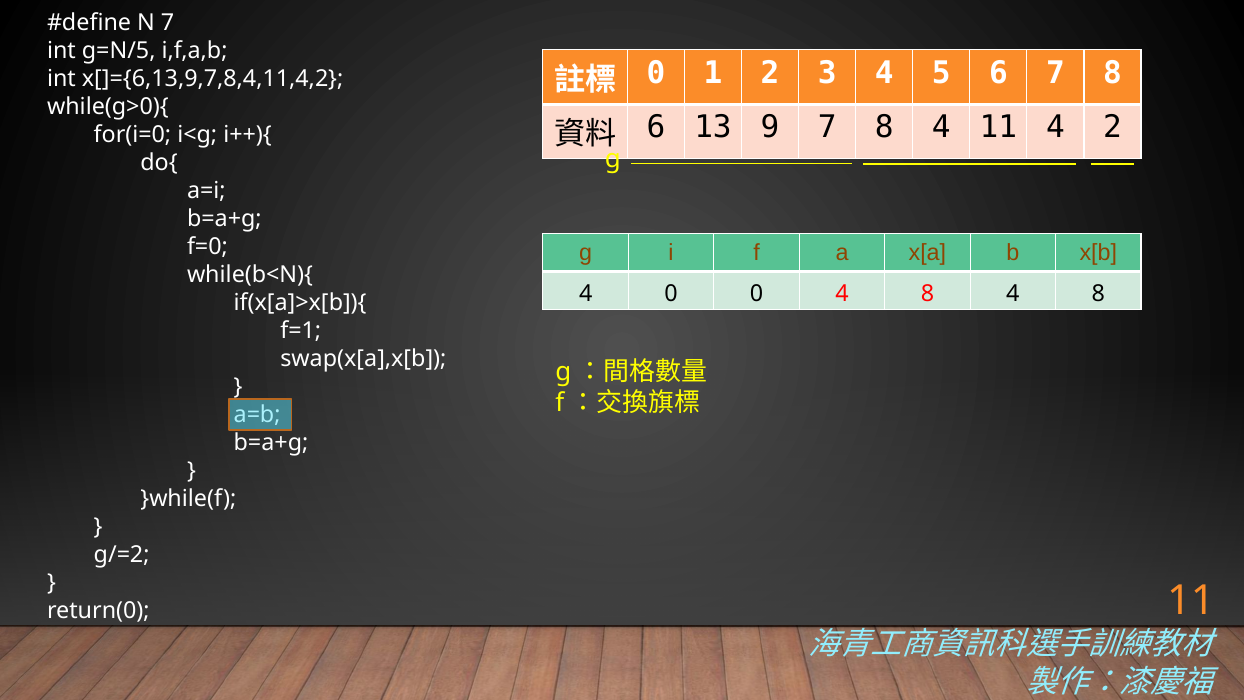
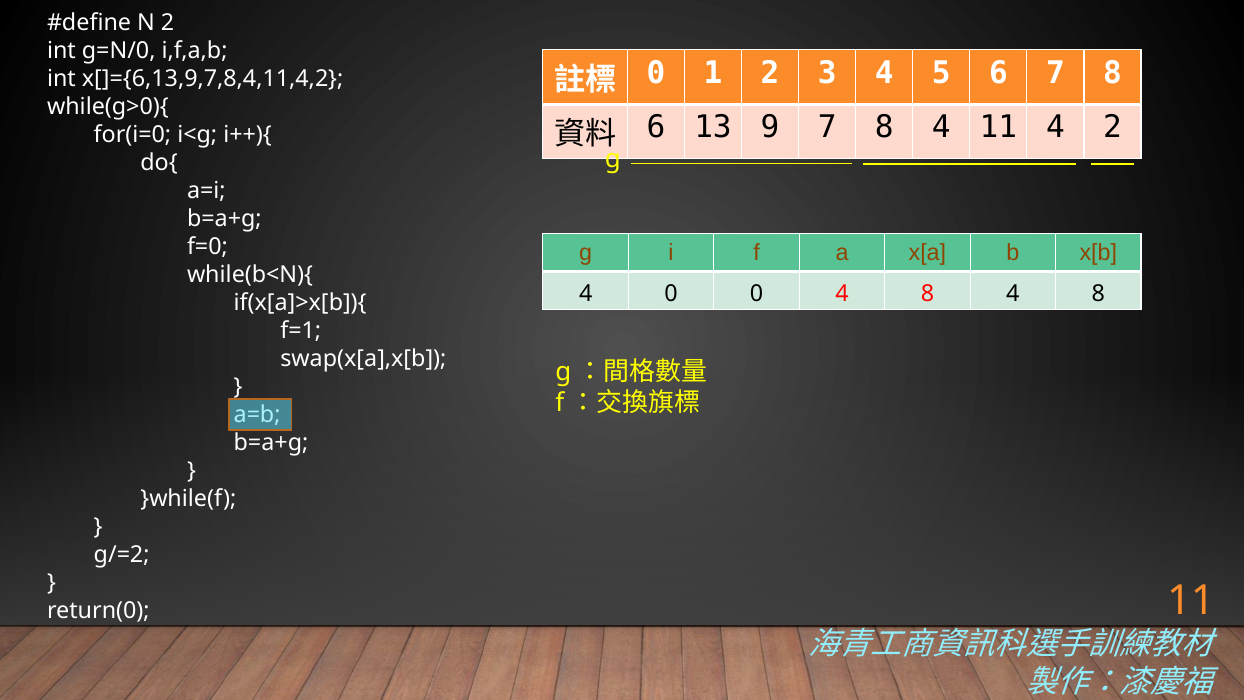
N 7: 7 -> 2
g=N/5: g=N/5 -> g=N/0
